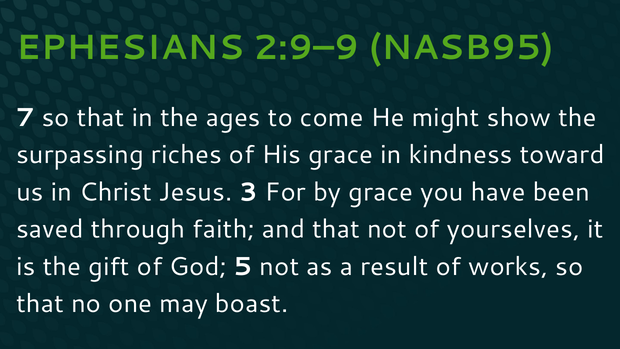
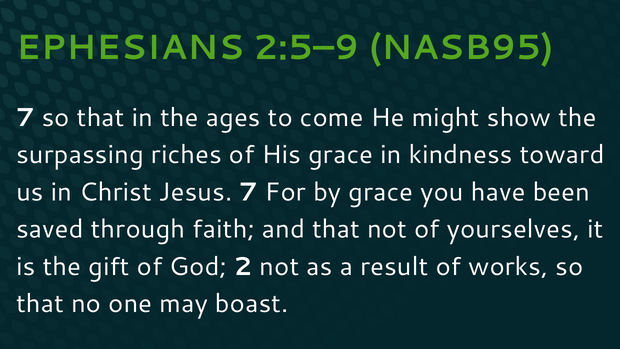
2:9–9: 2:9–9 -> 2:5–9
Jesus 3: 3 -> 7
5: 5 -> 2
